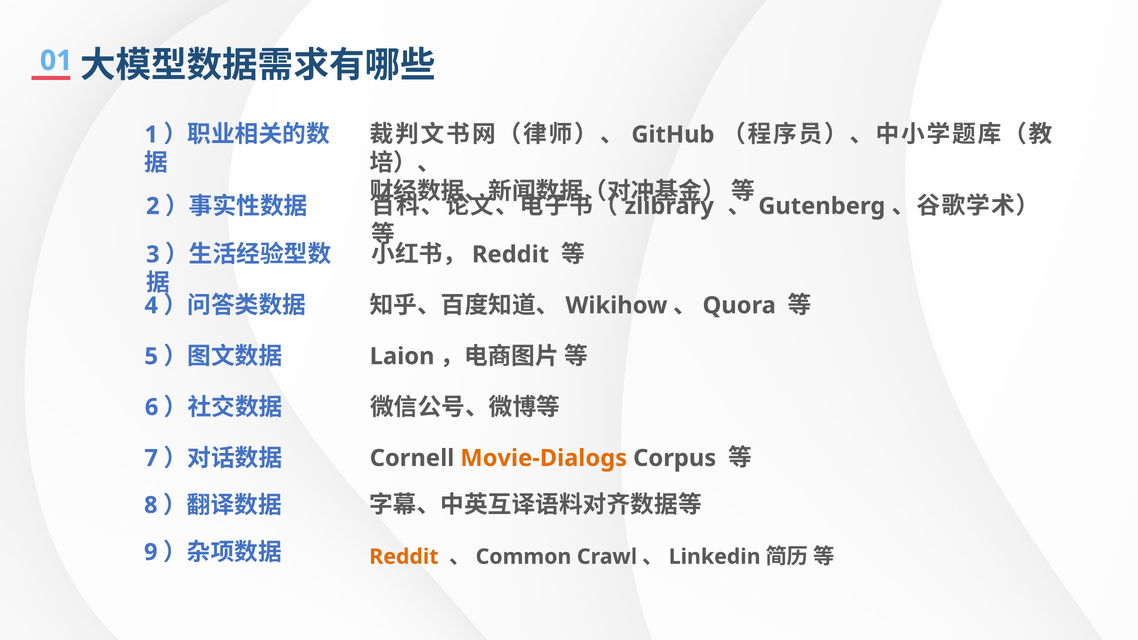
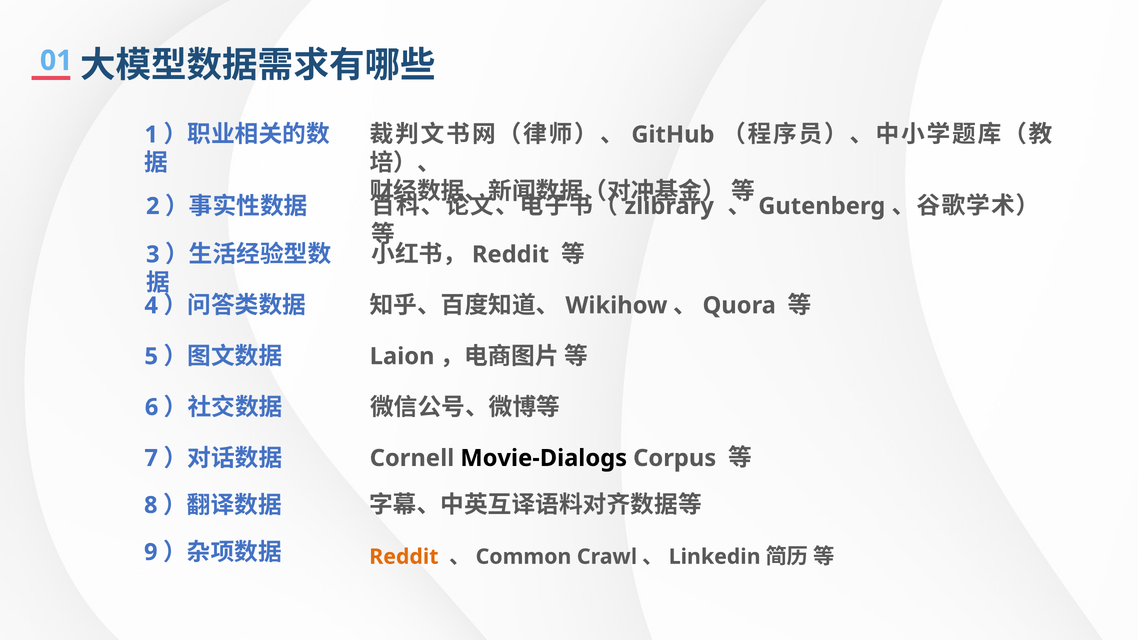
Movie-Dialogs colour: orange -> black
